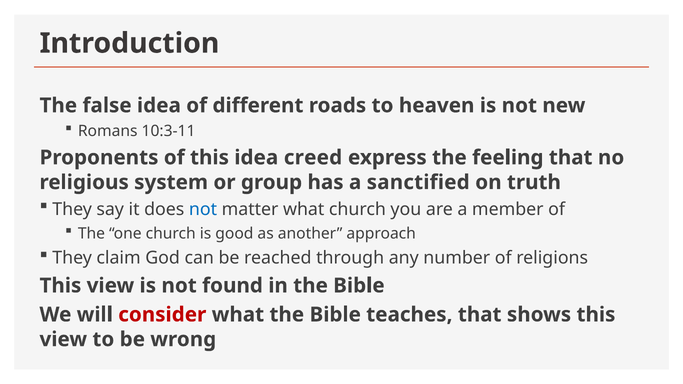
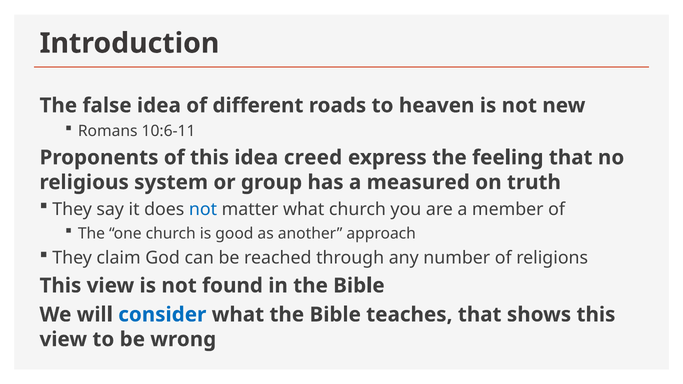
10:3-11: 10:3-11 -> 10:6-11
sanctified: sanctified -> measured
consider colour: red -> blue
